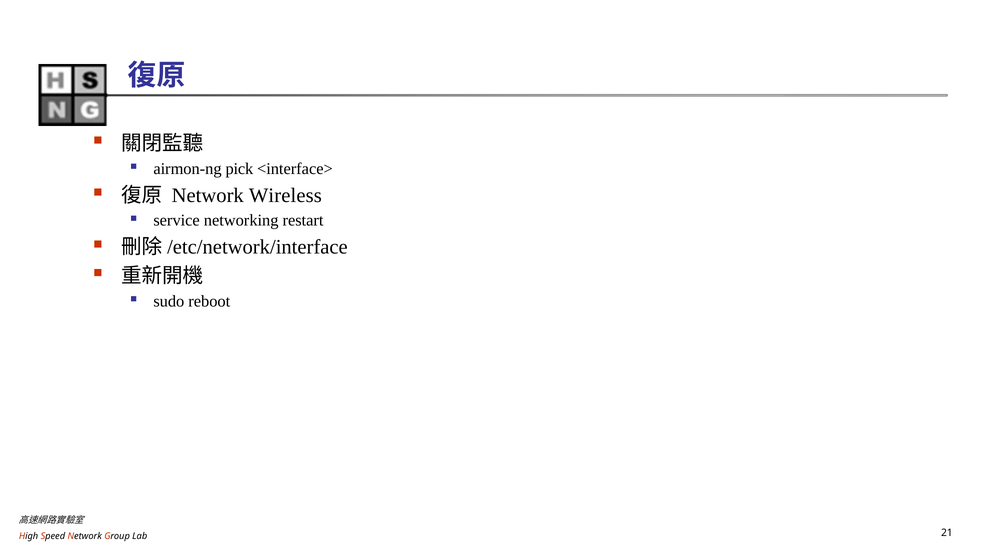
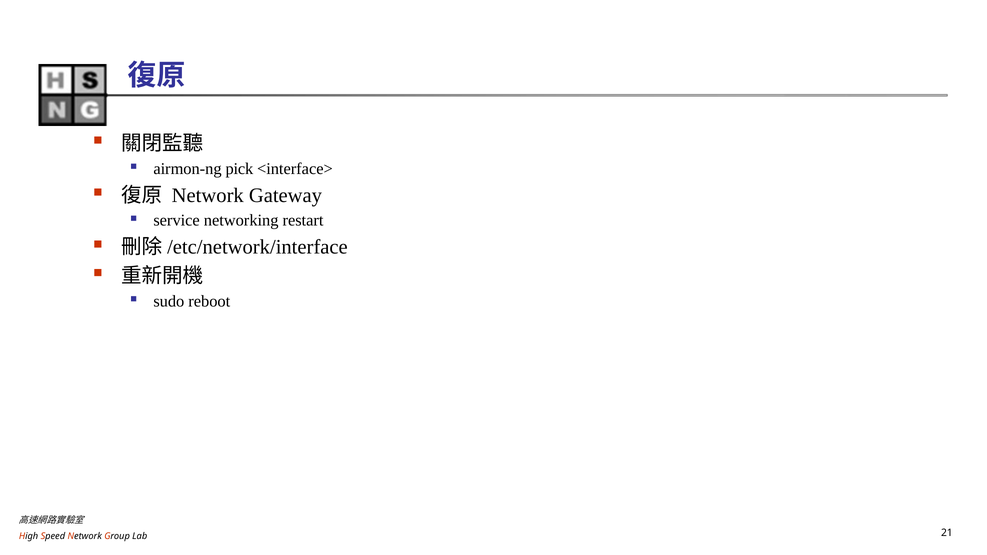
Wireless: Wireless -> Gateway
